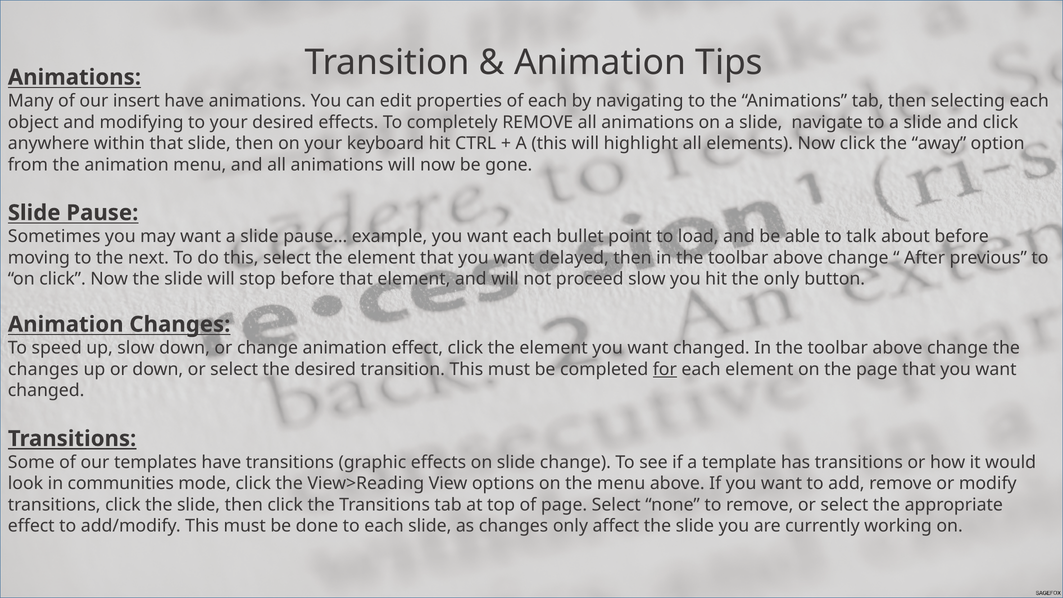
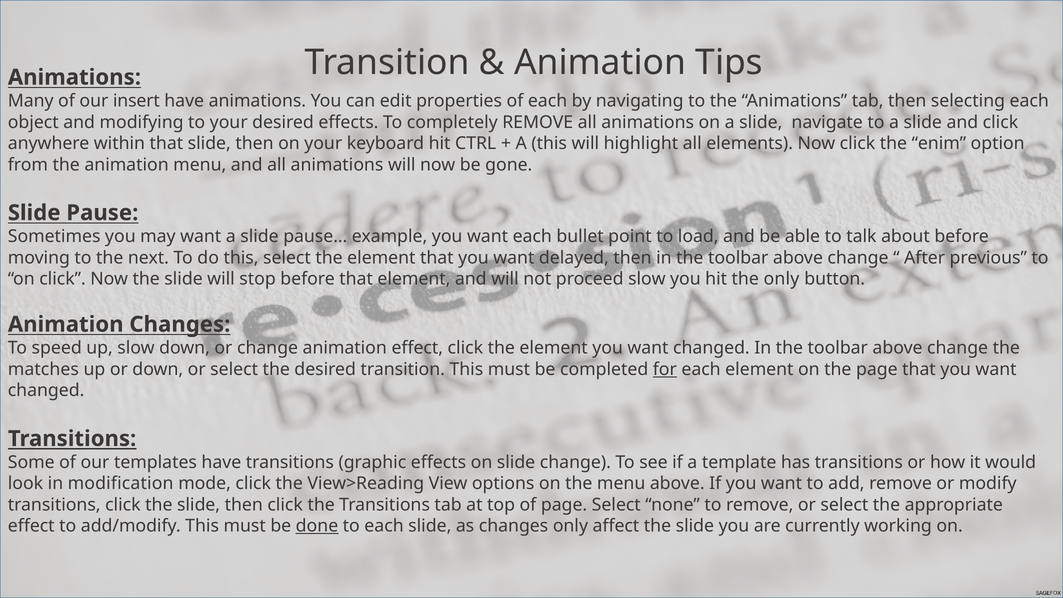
away: away -> enim
changes at (43, 369): changes -> matches
communities: communities -> modification
done underline: none -> present
